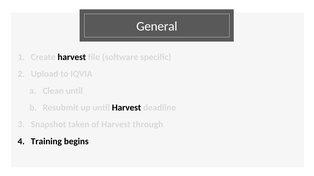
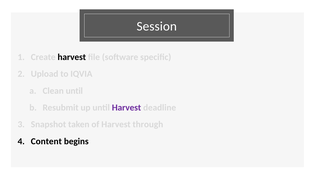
General: General -> Session
Harvest at (126, 108) colour: black -> purple
Training: Training -> Content
